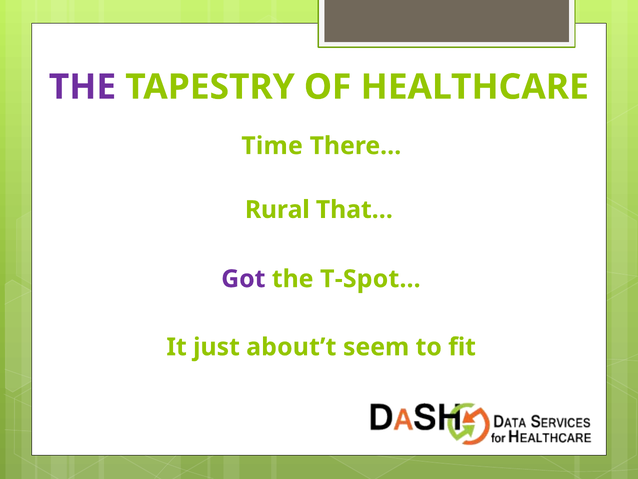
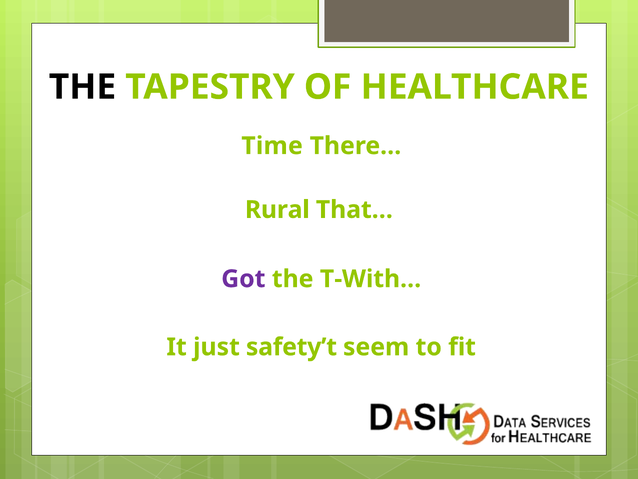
THE at (83, 87) colour: purple -> black
T-Spot…: T-Spot… -> T-With…
about’t: about’t -> safety’t
